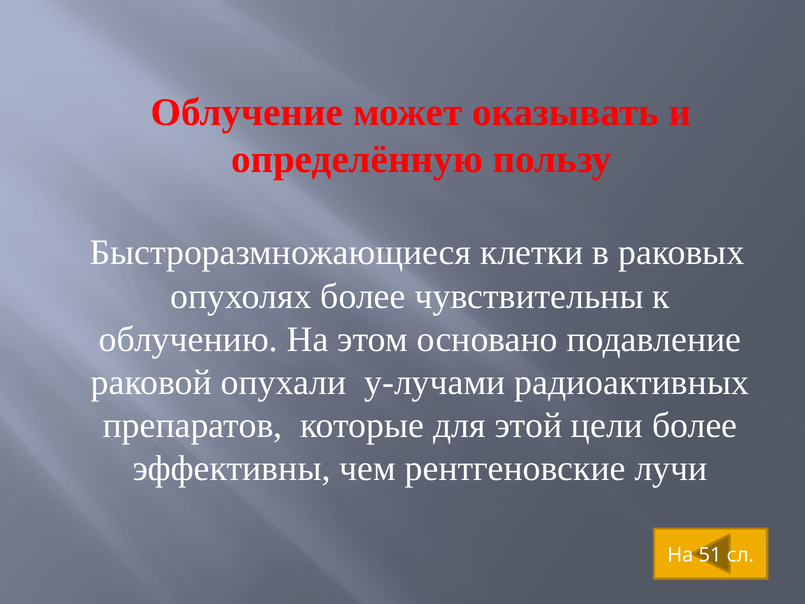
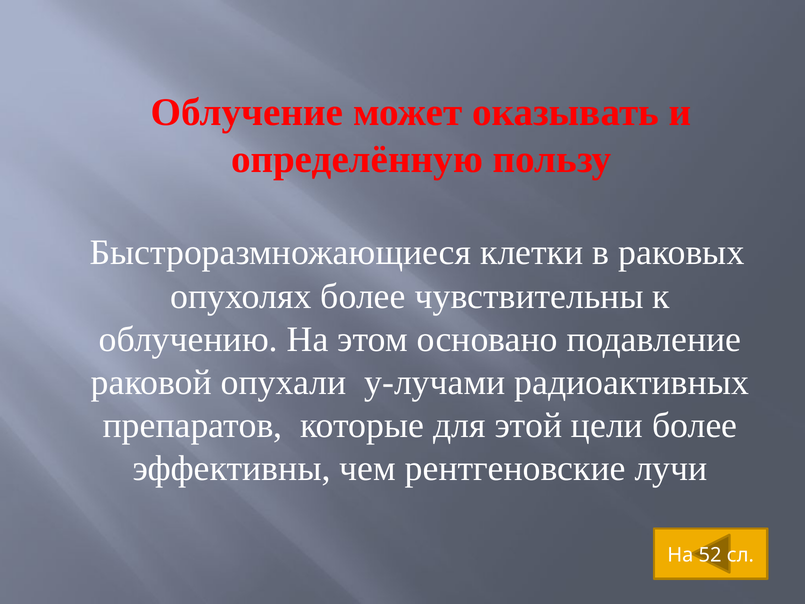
51: 51 -> 52
